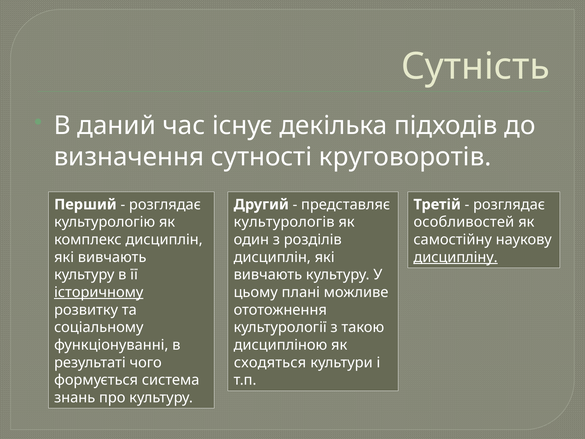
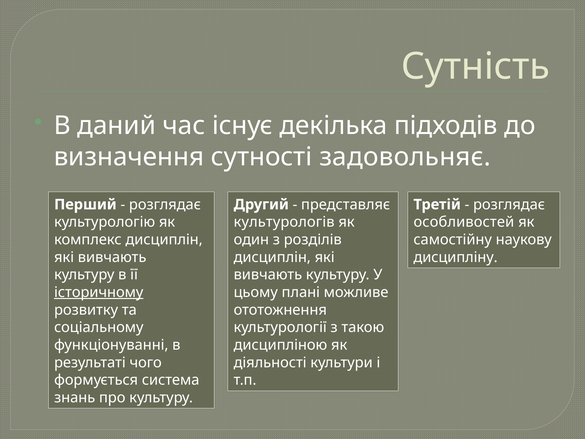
круговоротів: круговоротів -> задовольняє
дисципліну underline: present -> none
сходяться: сходяться -> діяльності
